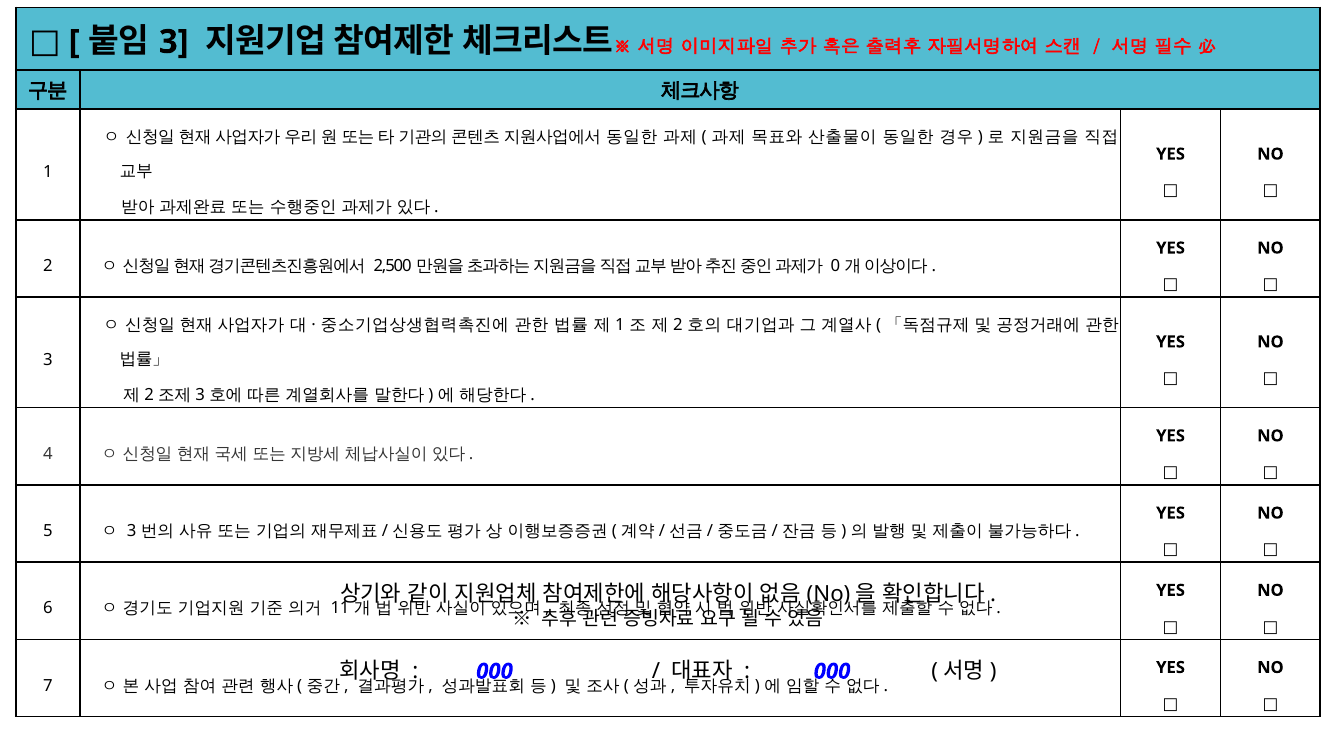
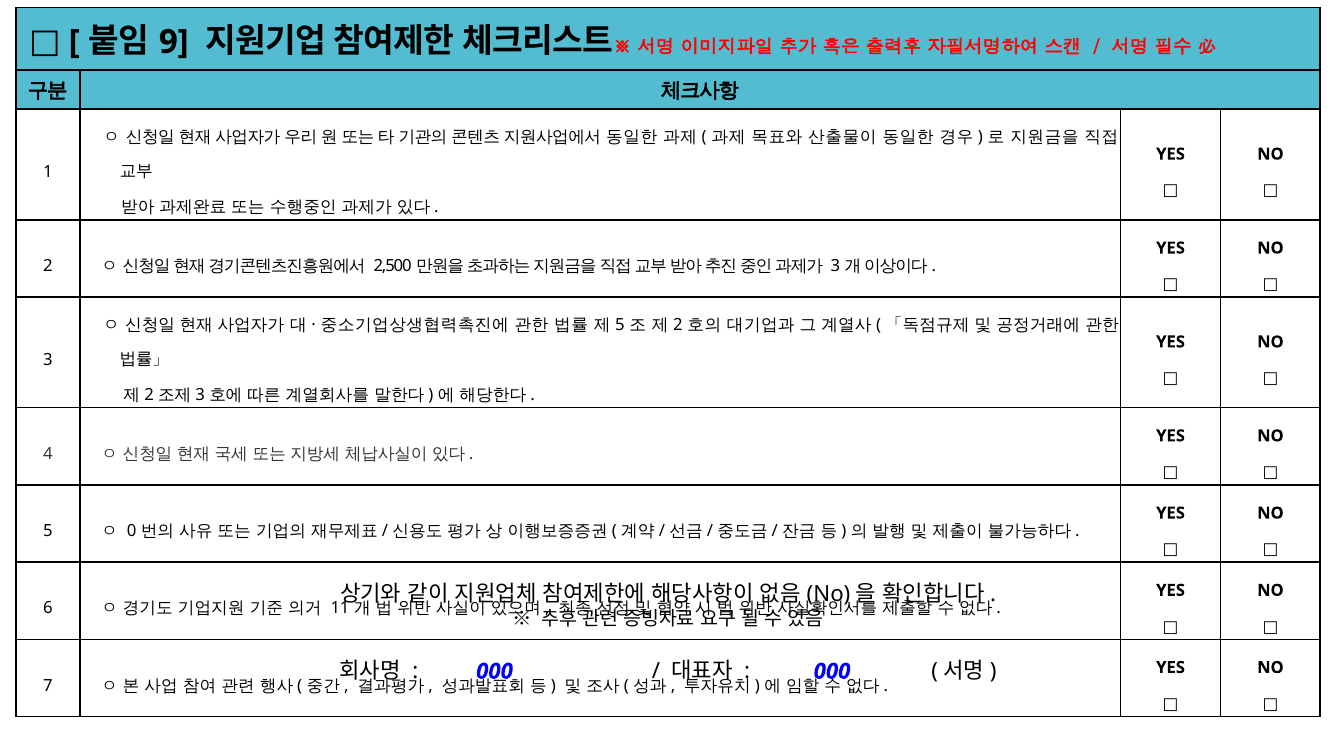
3 at (174, 42): 3 -> 9
0 at (836, 266): 0 -> 3
1 at (620, 325): 1 -> 5
ㅇ 3: 3 -> 0
